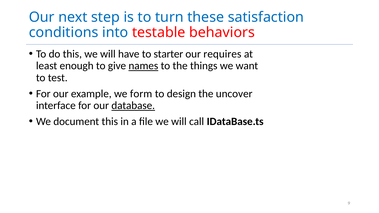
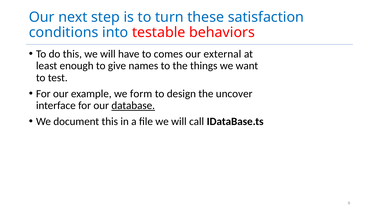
starter: starter -> comes
requires: requires -> external
names underline: present -> none
